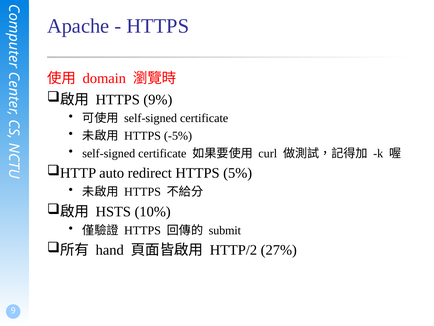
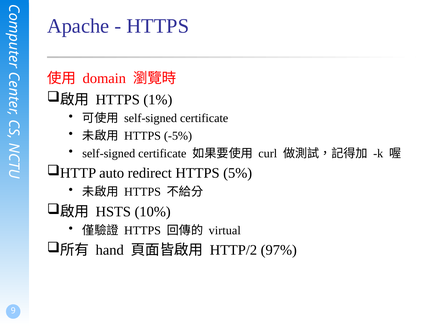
9%: 9% -> 1%
submit: submit -> virtual
27%: 27% -> 97%
